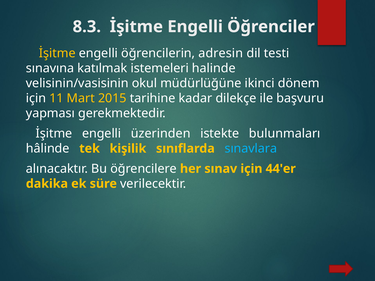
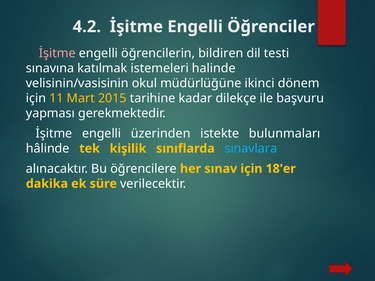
8.3: 8.3 -> 4.2
İşitme at (57, 53) colour: yellow -> pink
adresin: adresin -> bildiren
44'er: 44'er -> 18'er
